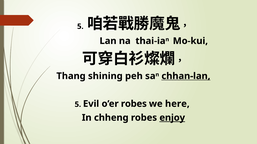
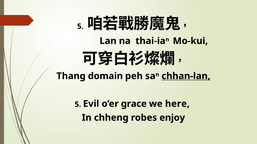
shining: shining -> domain
o’er robes: robes -> grace
enjoy underline: present -> none
